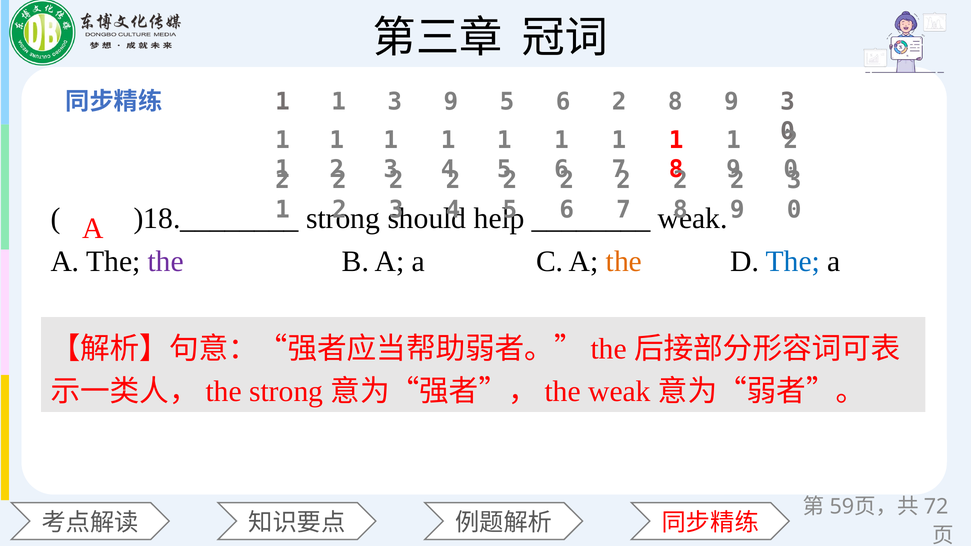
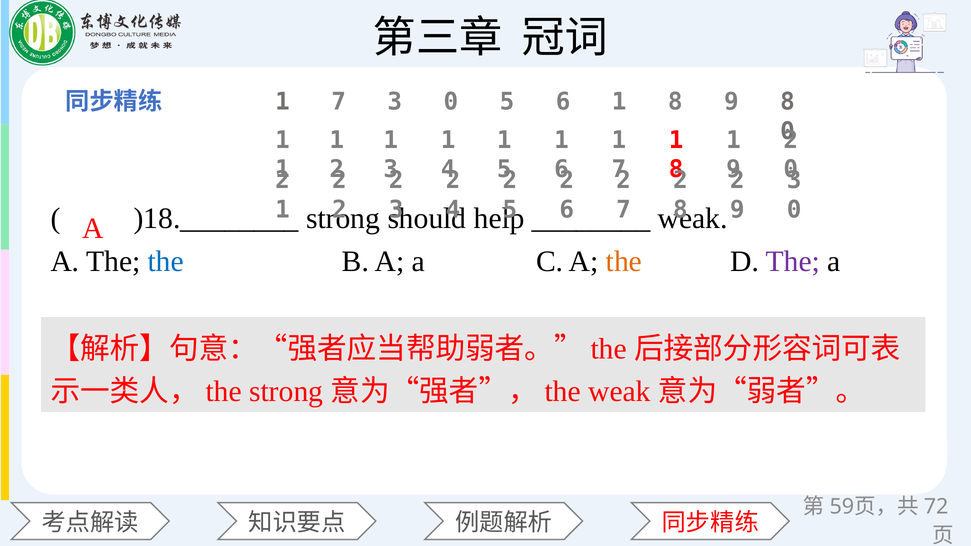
1 at (339, 102): 1 -> 7
9 at (451, 102): 9 -> 0
5 6 2: 2 -> 1
9 3: 3 -> 8
the at (166, 261) colour: purple -> blue
The at (793, 261) colour: blue -> purple
